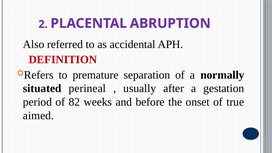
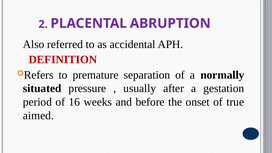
perineal: perineal -> pressure
82: 82 -> 16
